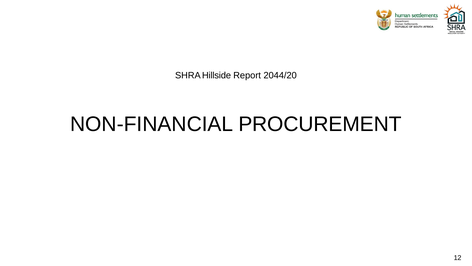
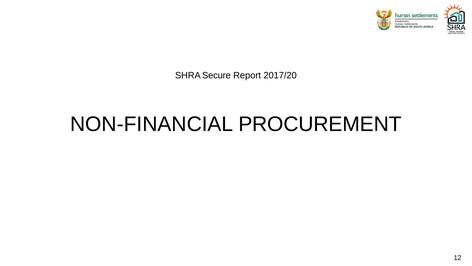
Hillside: Hillside -> Secure
2044/20: 2044/20 -> 2017/20
